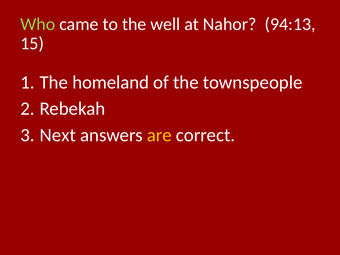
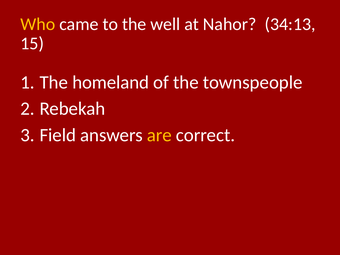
Who colour: light green -> yellow
94:13: 94:13 -> 34:13
Next: Next -> Field
